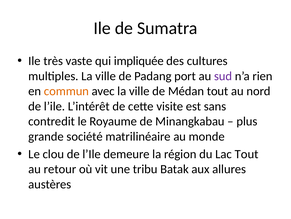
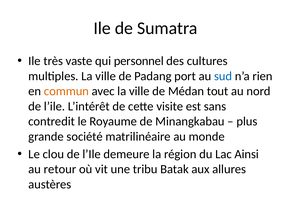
impliquée: impliquée -> personnel
sud colour: purple -> blue
Lac Tout: Tout -> Ainsi
